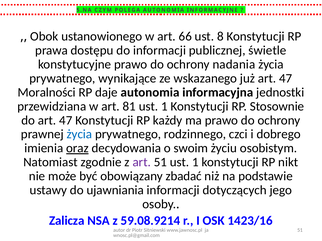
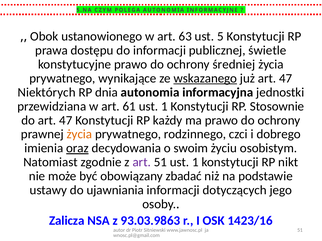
66: 66 -> 63
8: 8 -> 5
nadania: nadania -> średniej
wskazanego underline: none -> present
Moralności: Moralności -> Niektórych
daje: daje -> dnia
81: 81 -> 61
życia at (79, 134) colour: blue -> orange
59.08.9214: 59.08.9214 -> 93.03.9863
